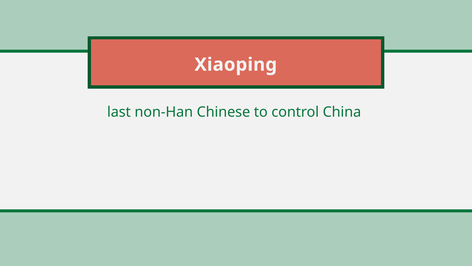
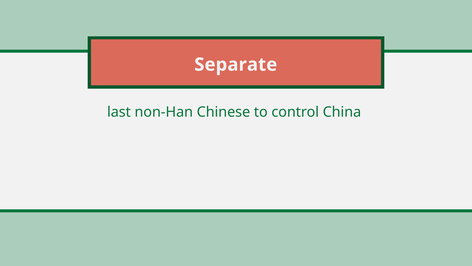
Xiaoping: Xiaoping -> Separate
